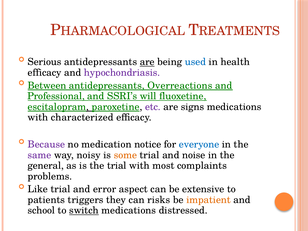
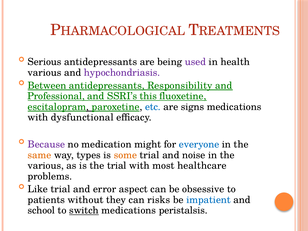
are at (147, 62) underline: present -> none
used colour: blue -> purple
efficacy at (45, 73): efficacy -> various
Overreactions: Overreactions -> Responsibility
will: will -> this
etc colour: purple -> blue
characterized: characterized -> dysfunctional
notice: notice -> might
same colour: purple -> orange
noisy: noisy -> types
general at (46, 166): general -> various
complaints: complaints -> healthcare
extensive: extensive -> obsessive
triggers: triggers -> without
impatient colour: orange -> blue
distressed: distressed -> peristalsis
